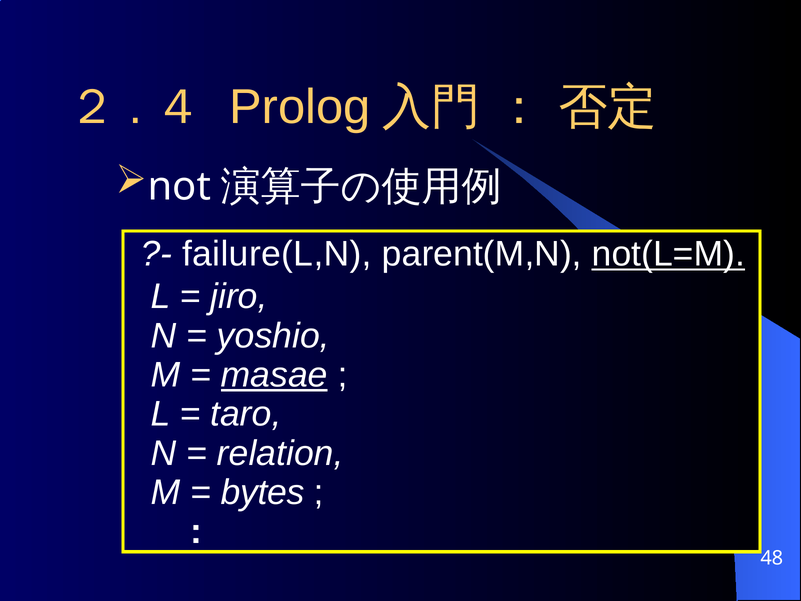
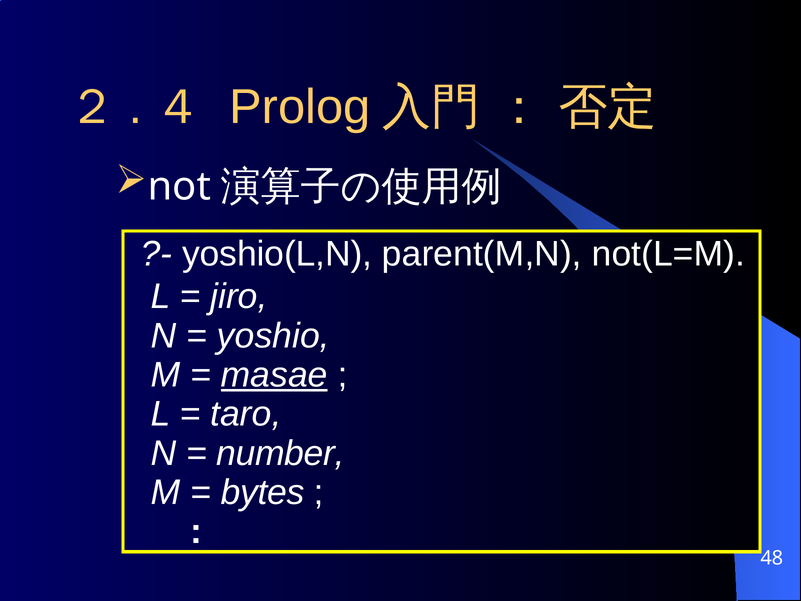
failure(L,N: failure(L,N -> yoshio(L,N
not(L=M underline: present -> none
relation: relation -> number
